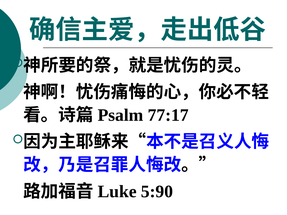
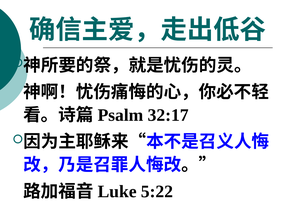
77:17: 77:17 -> 32:17
5:90: 5:90 -> 5:22
